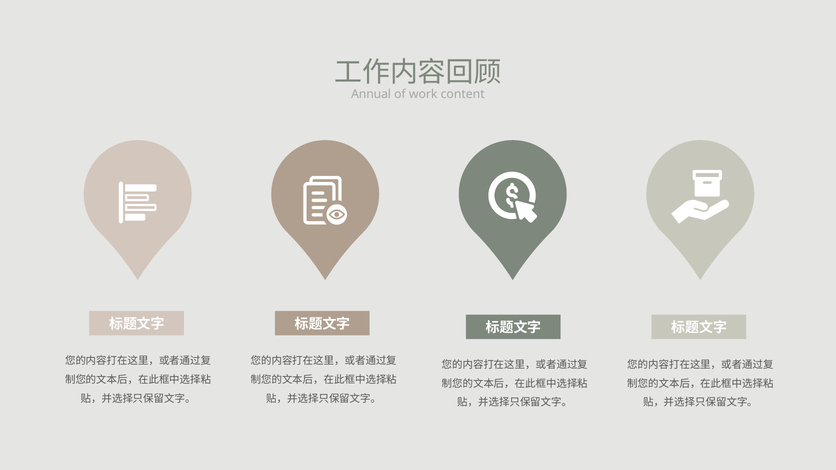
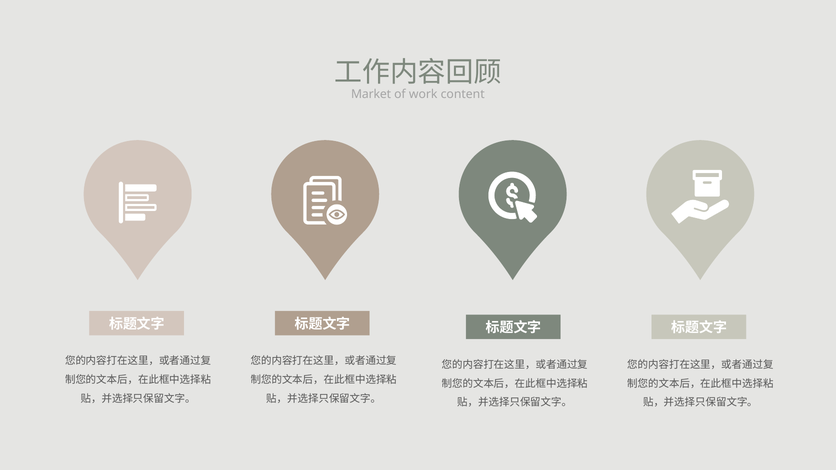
Annual: Annual -> Market
